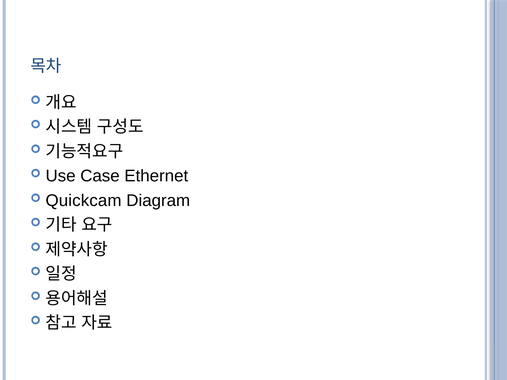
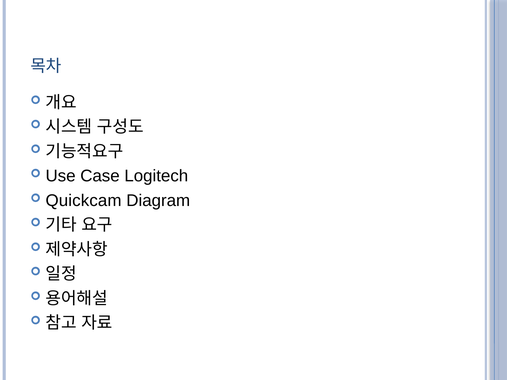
Ethernet: Ethernet -> Logitech
